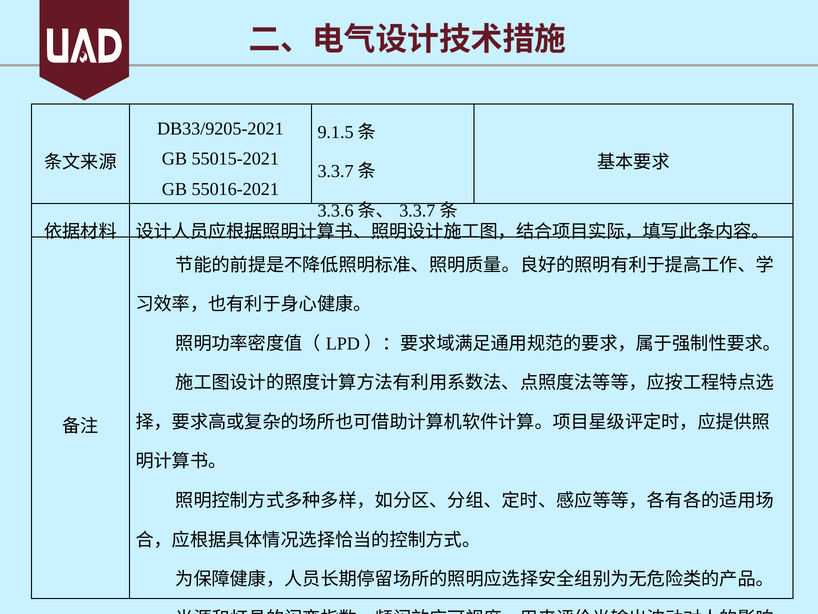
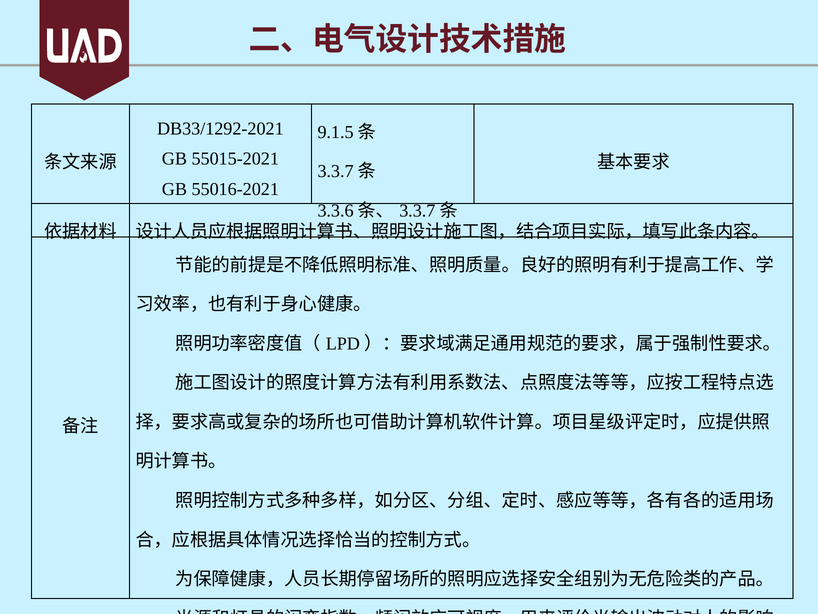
DB33/9205-2021: DB33/9205-2021 -> DB33/1292-2021
